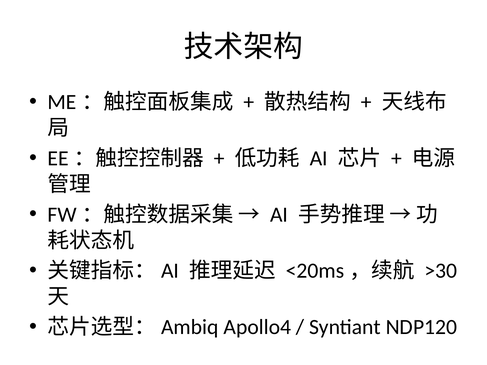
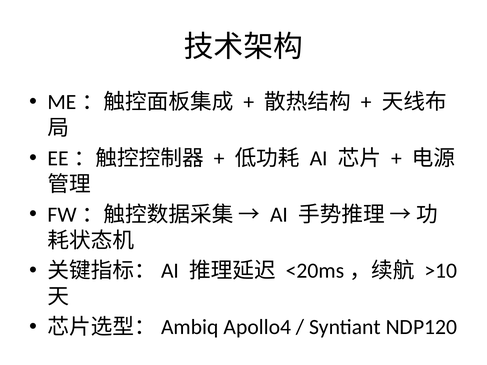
>30: >30 -> >10
